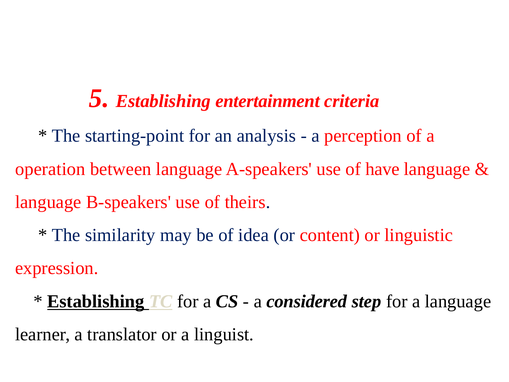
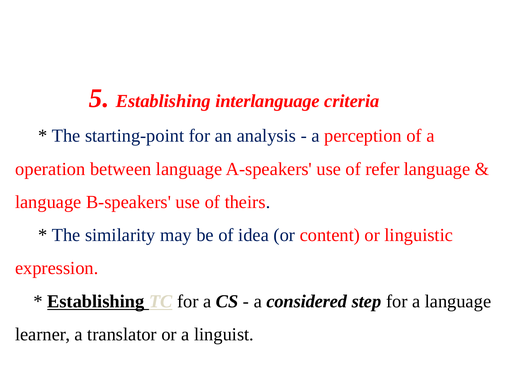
entertainment: entertainment -> interlanguage
have: have -> refer
